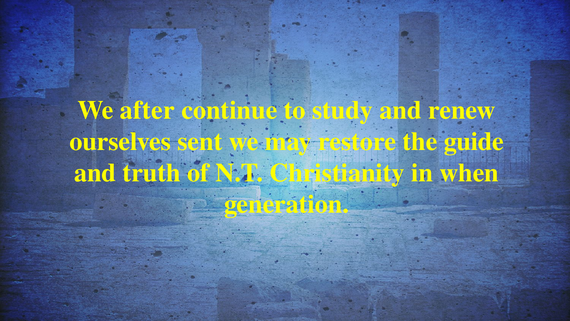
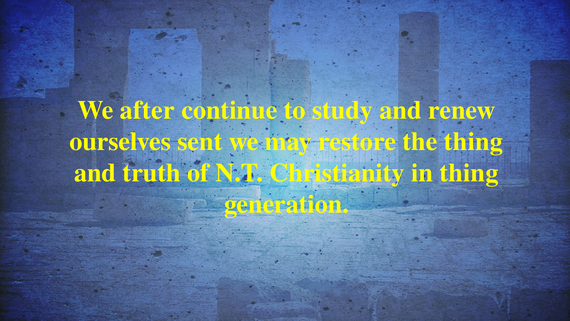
the guide: guide -> thing
in when: when -> thing
